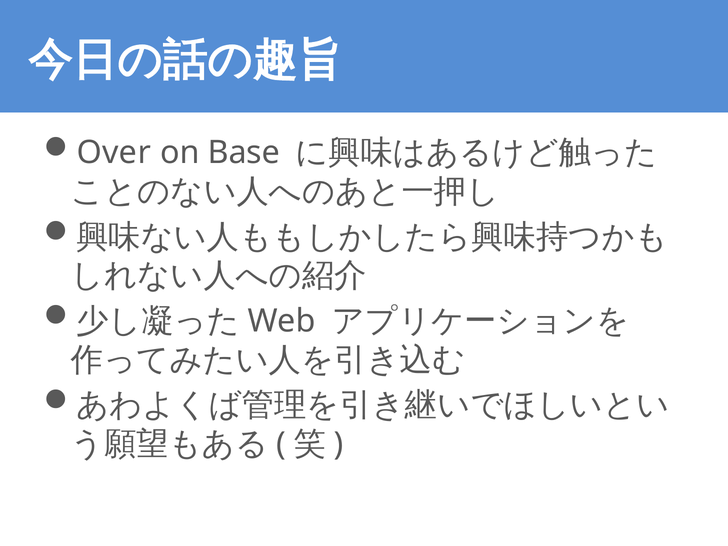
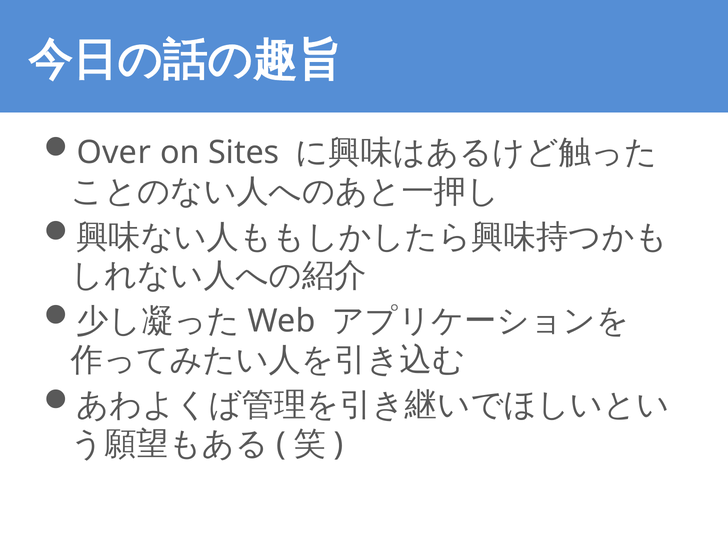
Base: Base -> Sites
